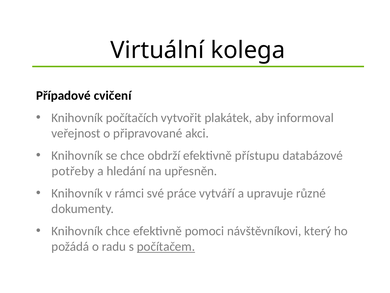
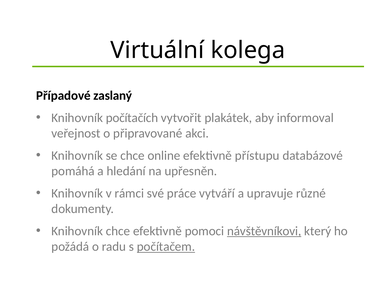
cvičení: cvičení -> zaslaný
obdrží: obdrží -> online
potřeby: potřeby -> pomáhá
návštěvníkovi underline: none -> present
